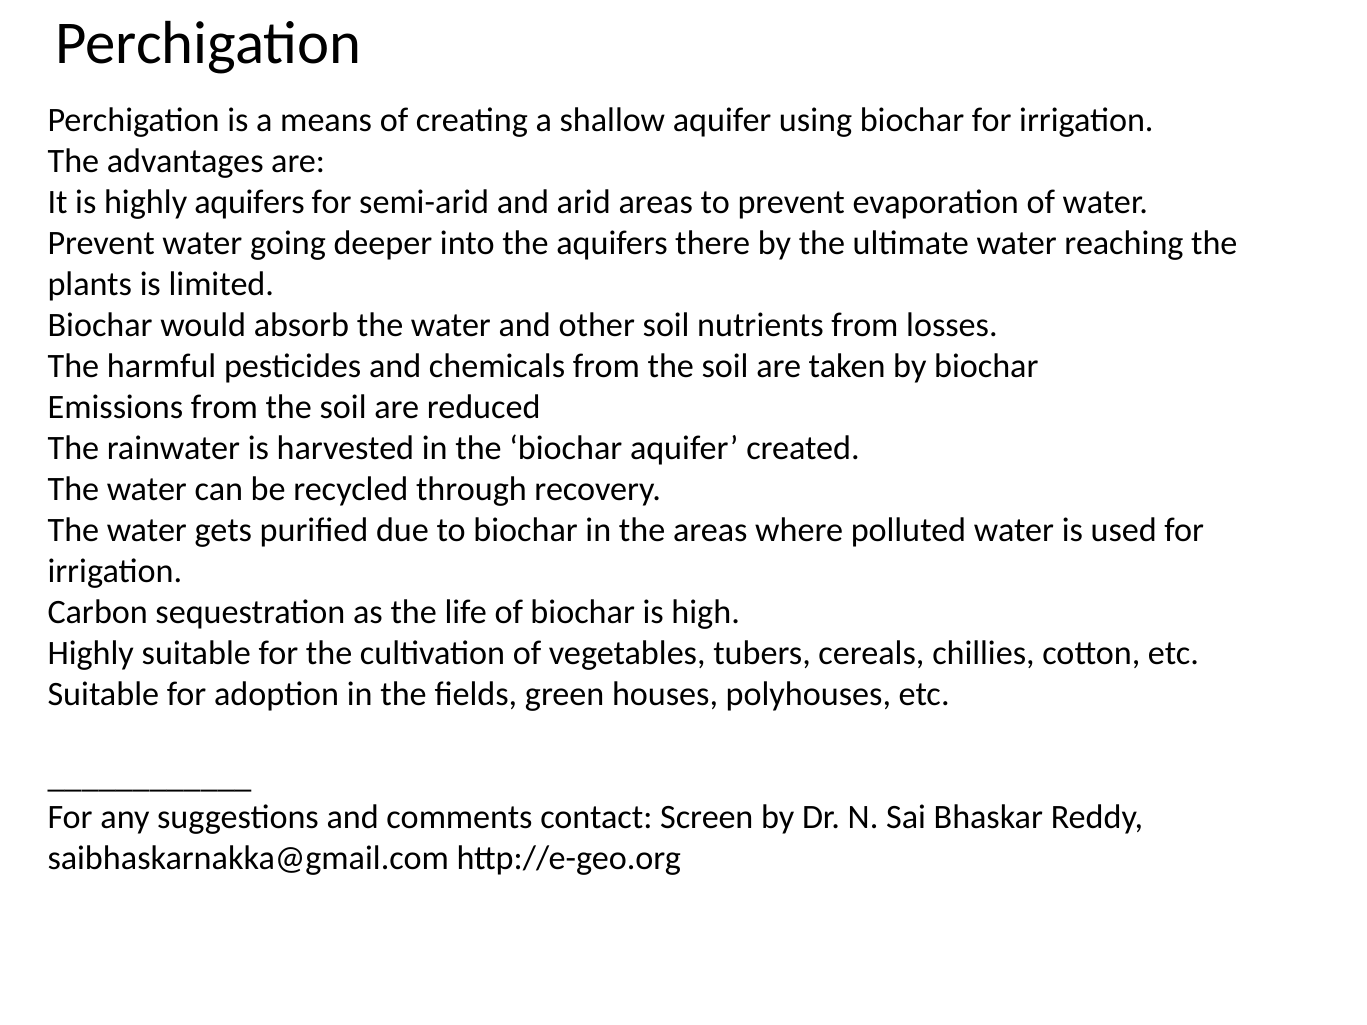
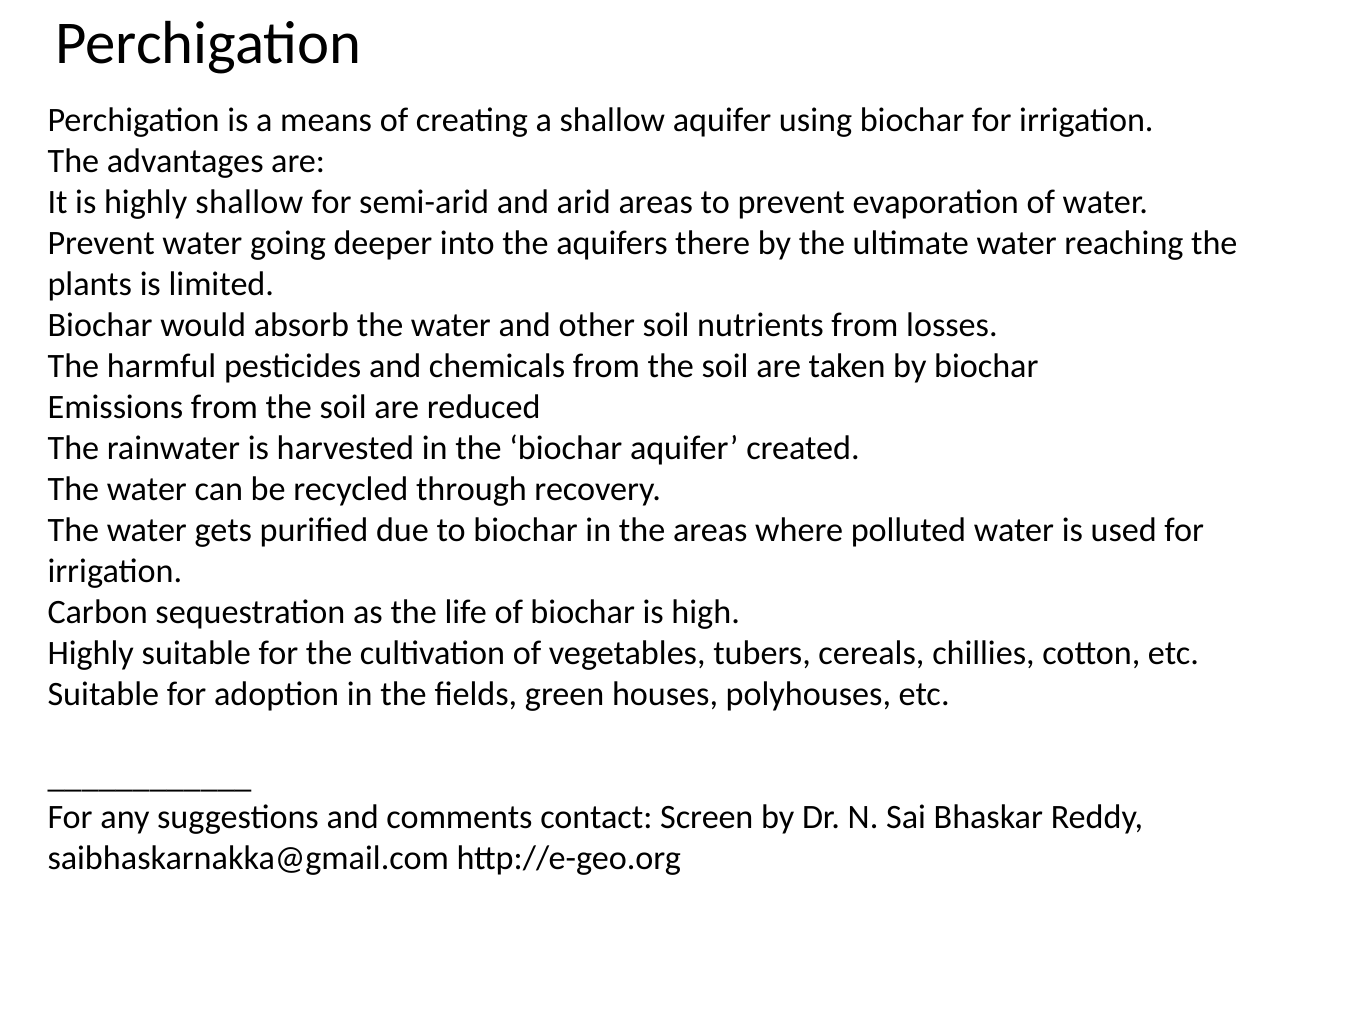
highly aquifers: aquifers -> shallow
